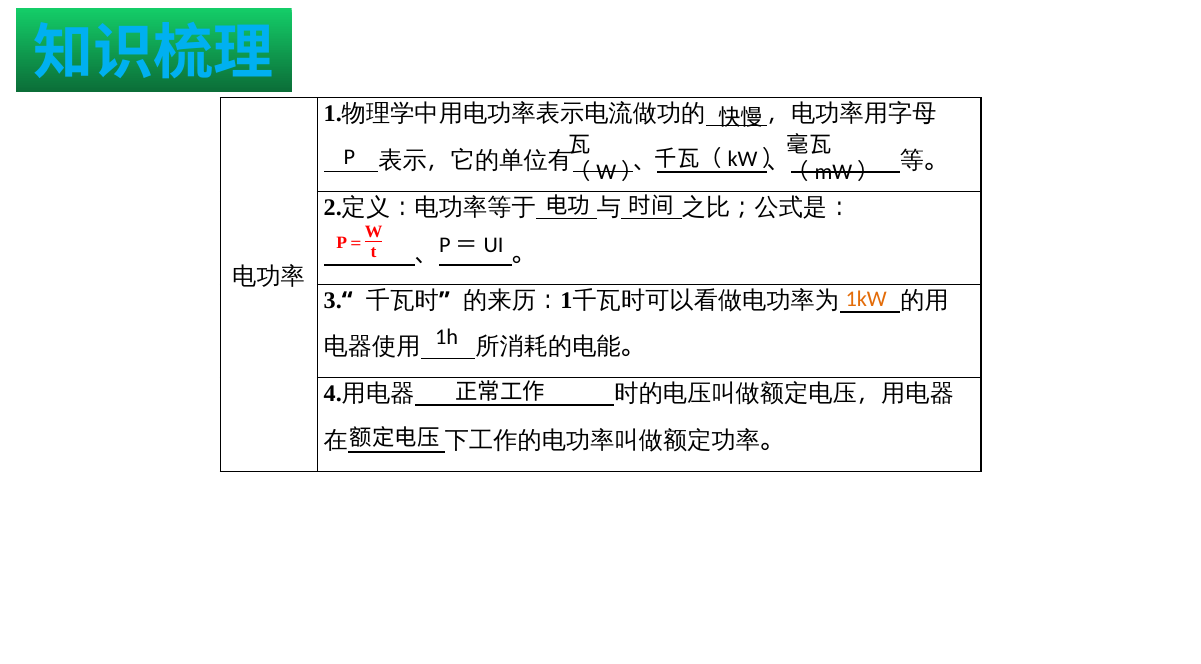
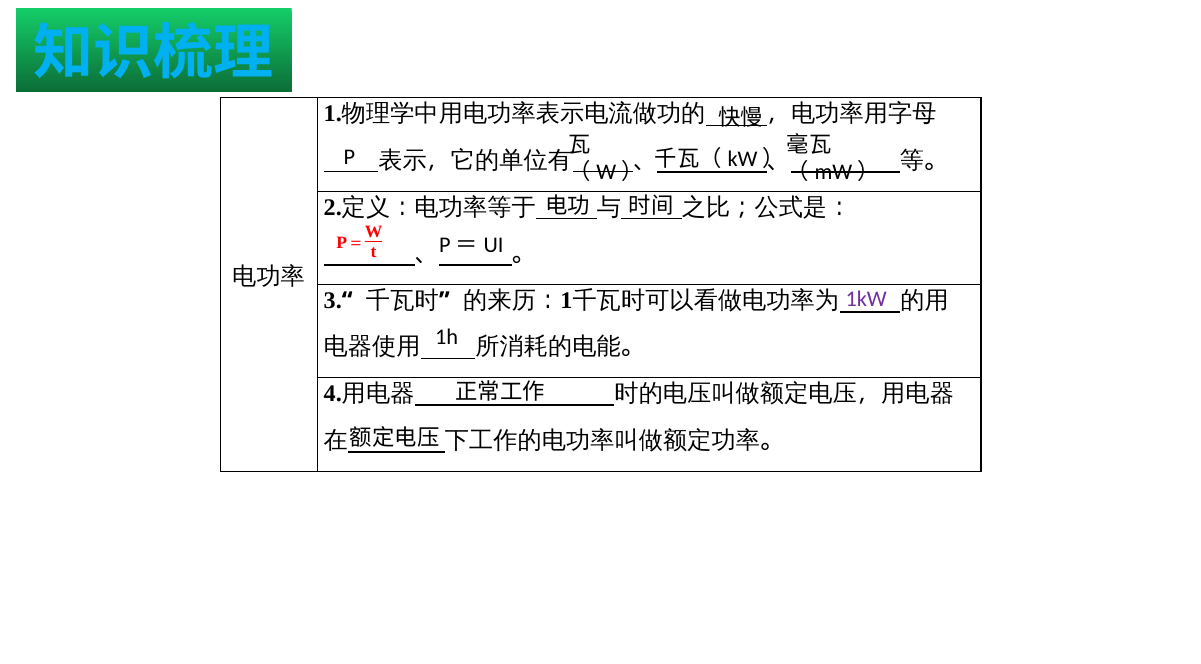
1kW colour: orange -> purple
